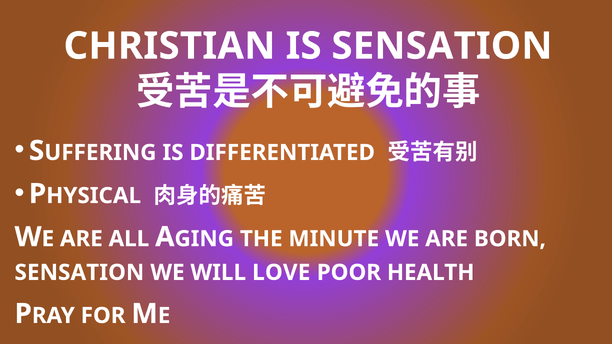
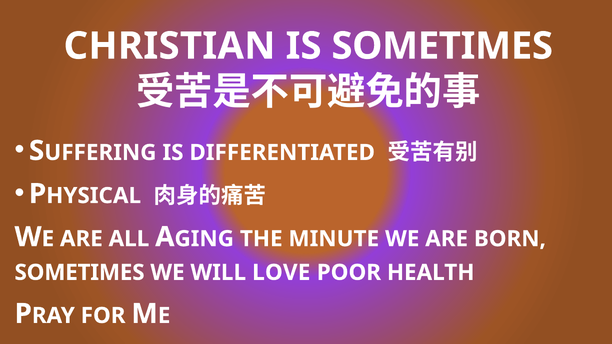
IS SENSATION: SENSATION -> SOMETIMES
SENSATION at (79, 273): SENSATION -> SOMETIMES
